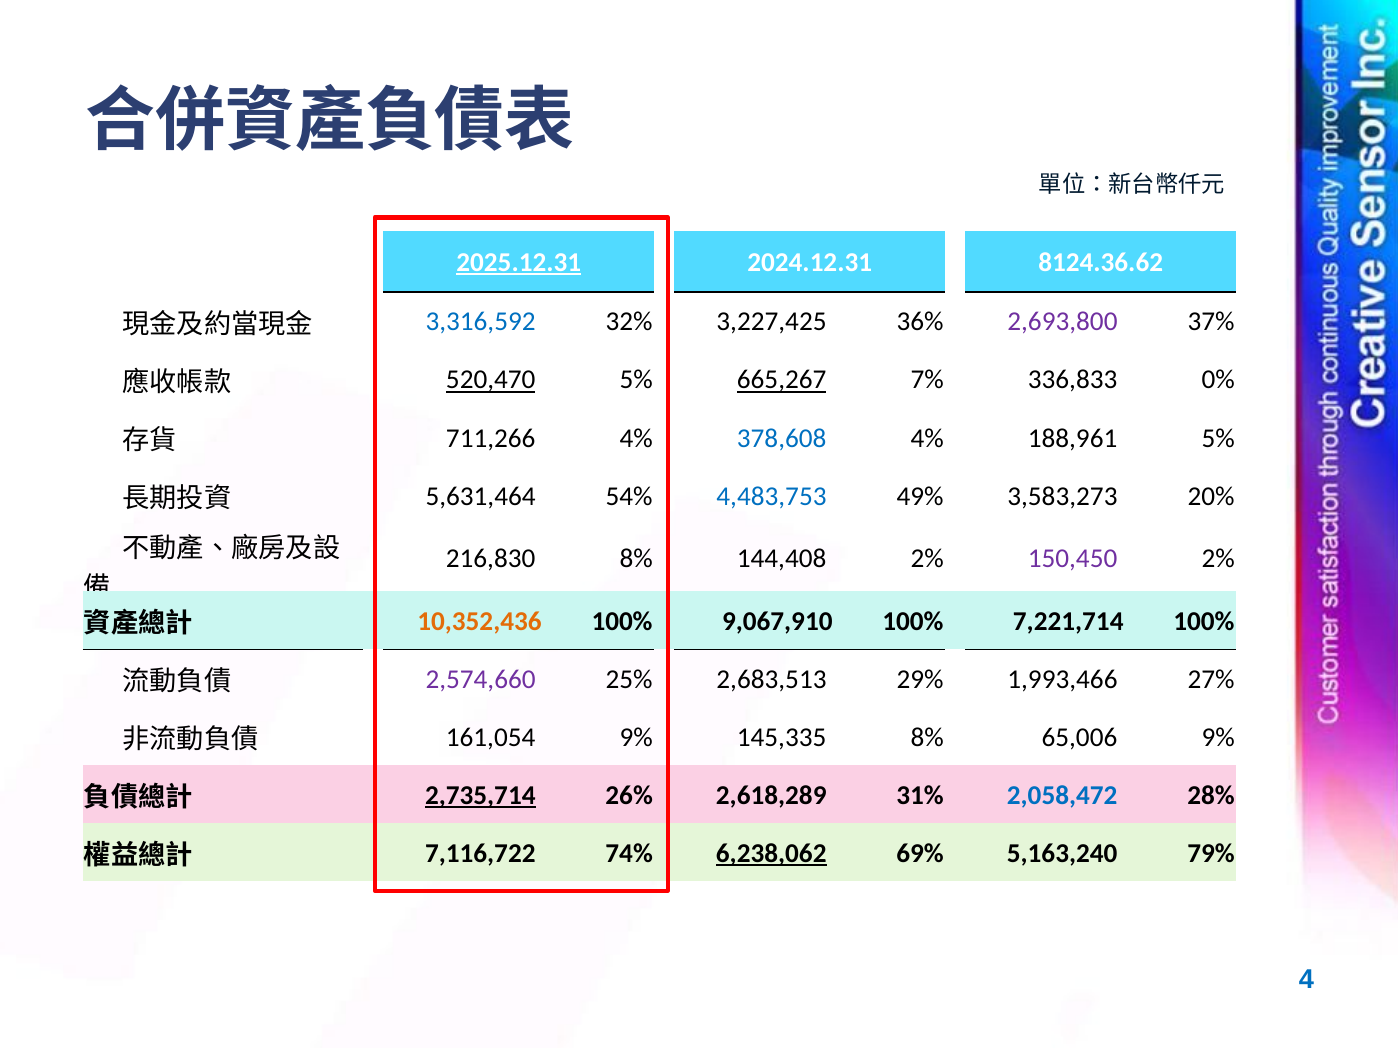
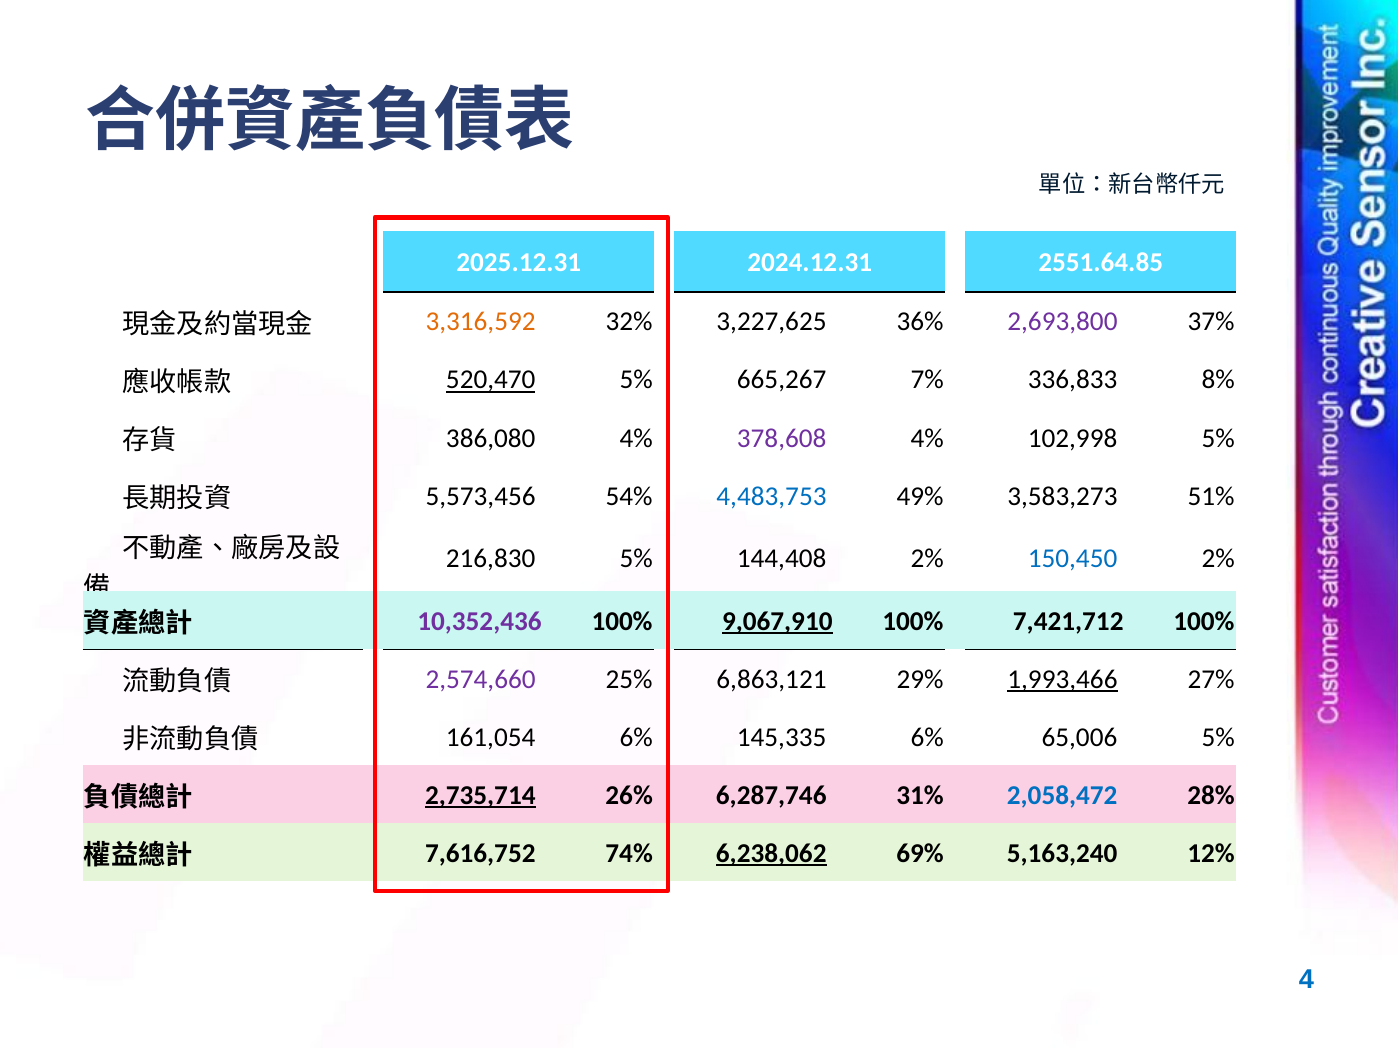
2025.12.31 underline: present -> none
8124.36.62: 8124.36.62 -> 2551.64.85
3,316,592 colour: blue -> orange
3,227,425: 3,227,425 -> 3,227,625
665,267 underline: present -> none
0%: 0% -> 8%
711,266: 711,266 -> 386,080
378,608 colour: blue -> purple
188,961: 188,961 -> 102,998
5,631,464: 5,631,464 -> 5,573,456
20%: 20% -> 51%
216,830 8%: 8% -> 5%
150,450 colour: purple -> blue
10,352,436 colour: orange -> purple
9,067,910 underline: none -> present
7,221,714: 7,221,714 -> 7,421,712
2,683,513: 2,683,513 -> 6,863,121
1,993,466 underline: none -> present
161,054 9%: 9% -> 6%
145,335 8%: 8% -> 6%
65,006 9%: 9% -> 5%
2,618,289: 2,618,289 -> 6,287,746
7,116,722: 7,116,722 -> 7,616,752
79%: 79% -> 12%
